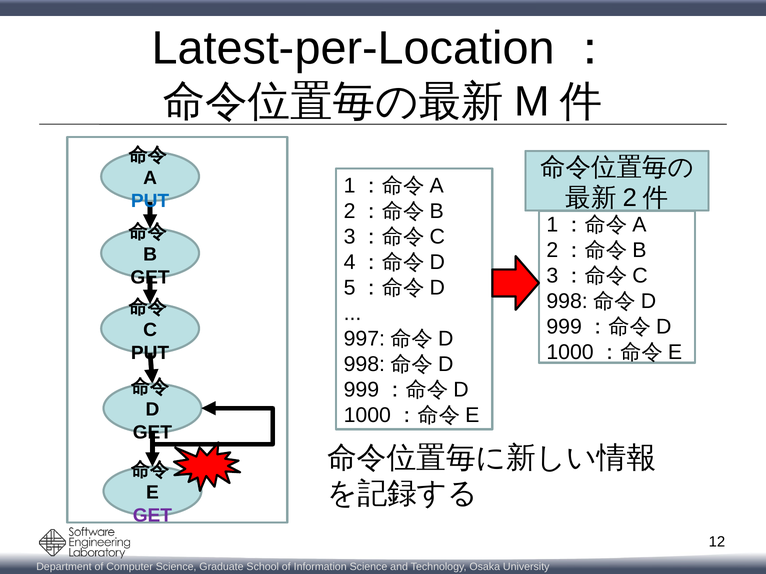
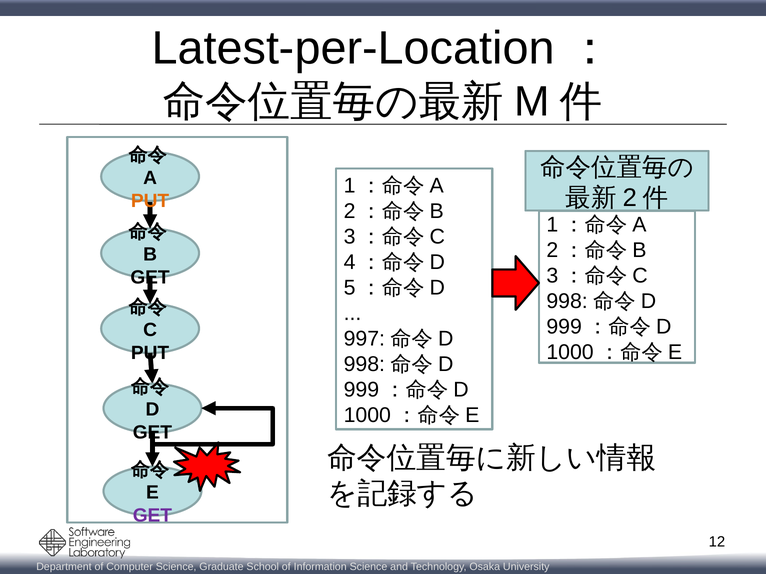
PUT at (150, 201) colour: blue -> orange
